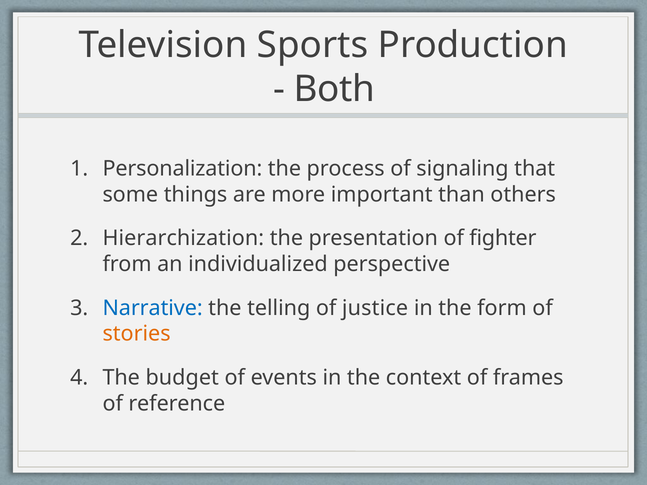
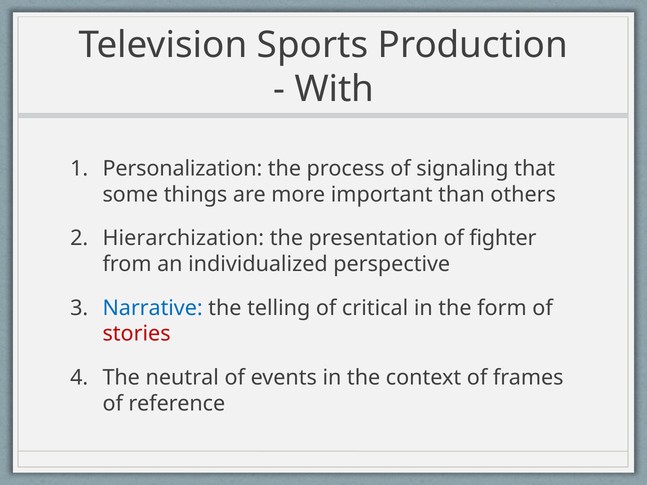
Both: Both -> With
justice: justice -> critical
stories colour: orange -> red
budget: budget -> neutral
